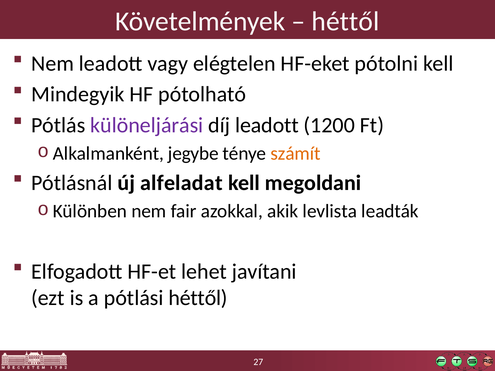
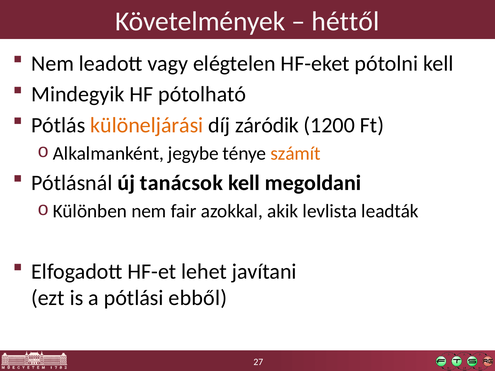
különeljárási colour: purple -> orange
díj leadott: leadott -> záródik
alfeladat: alfeladat -> tanácsok
pótlási héttől: héttől -> ebből
